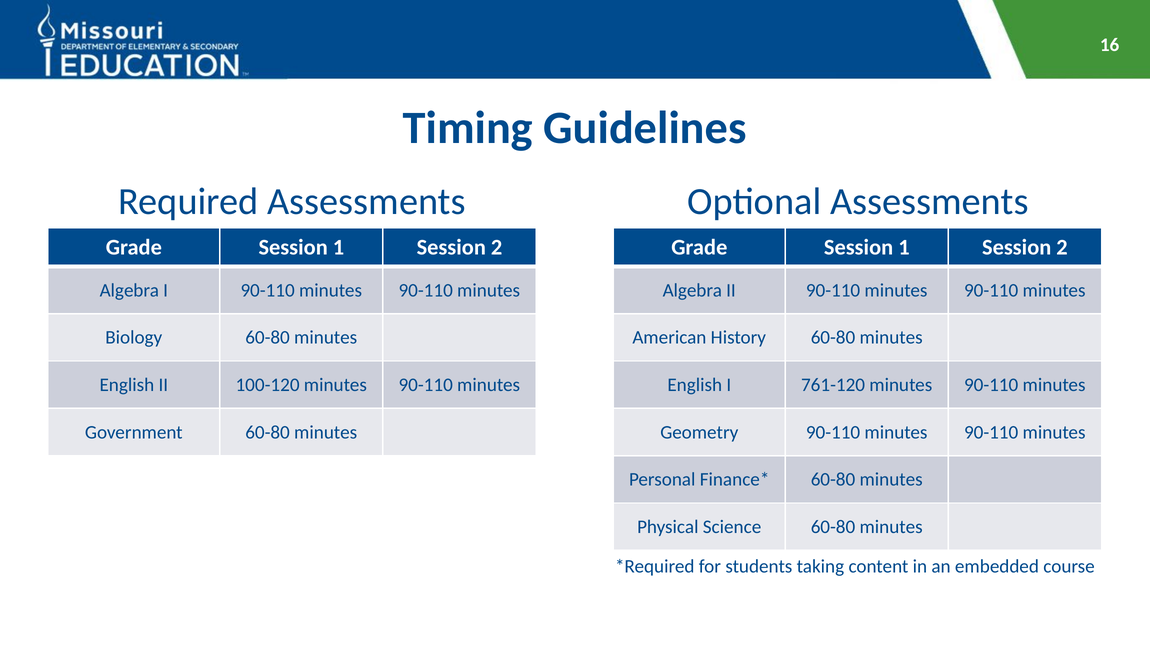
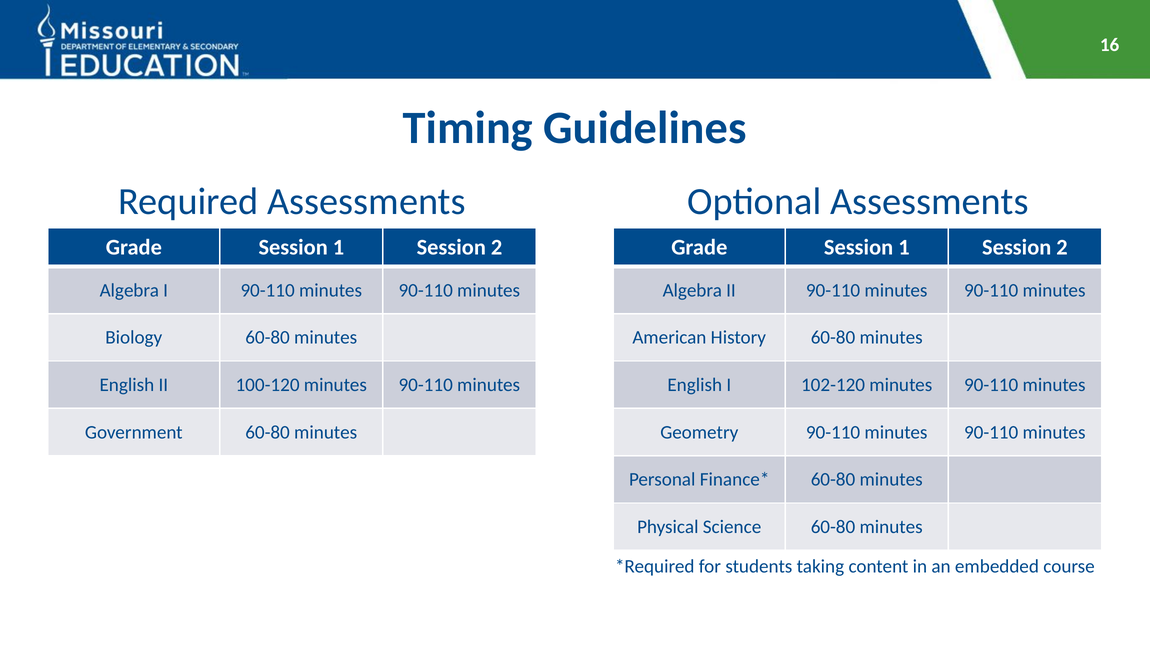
761-120: 761-120 -> 102-120
